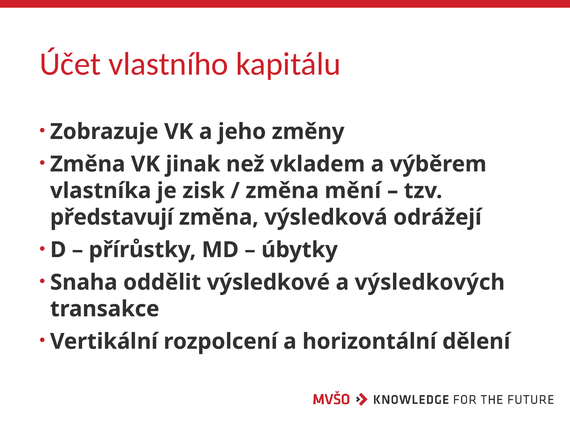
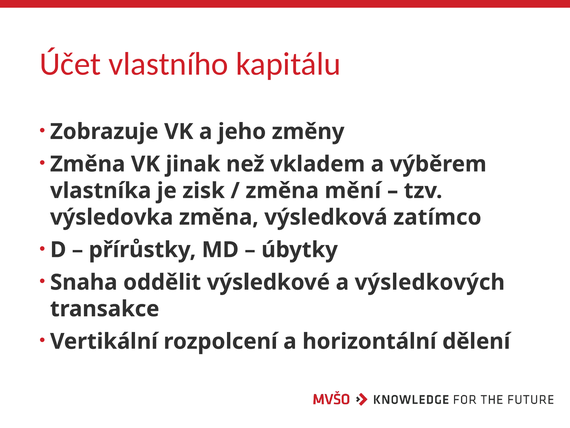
představují: představují -> výsledovka
odrážejí: odrážejí -> zatímco
